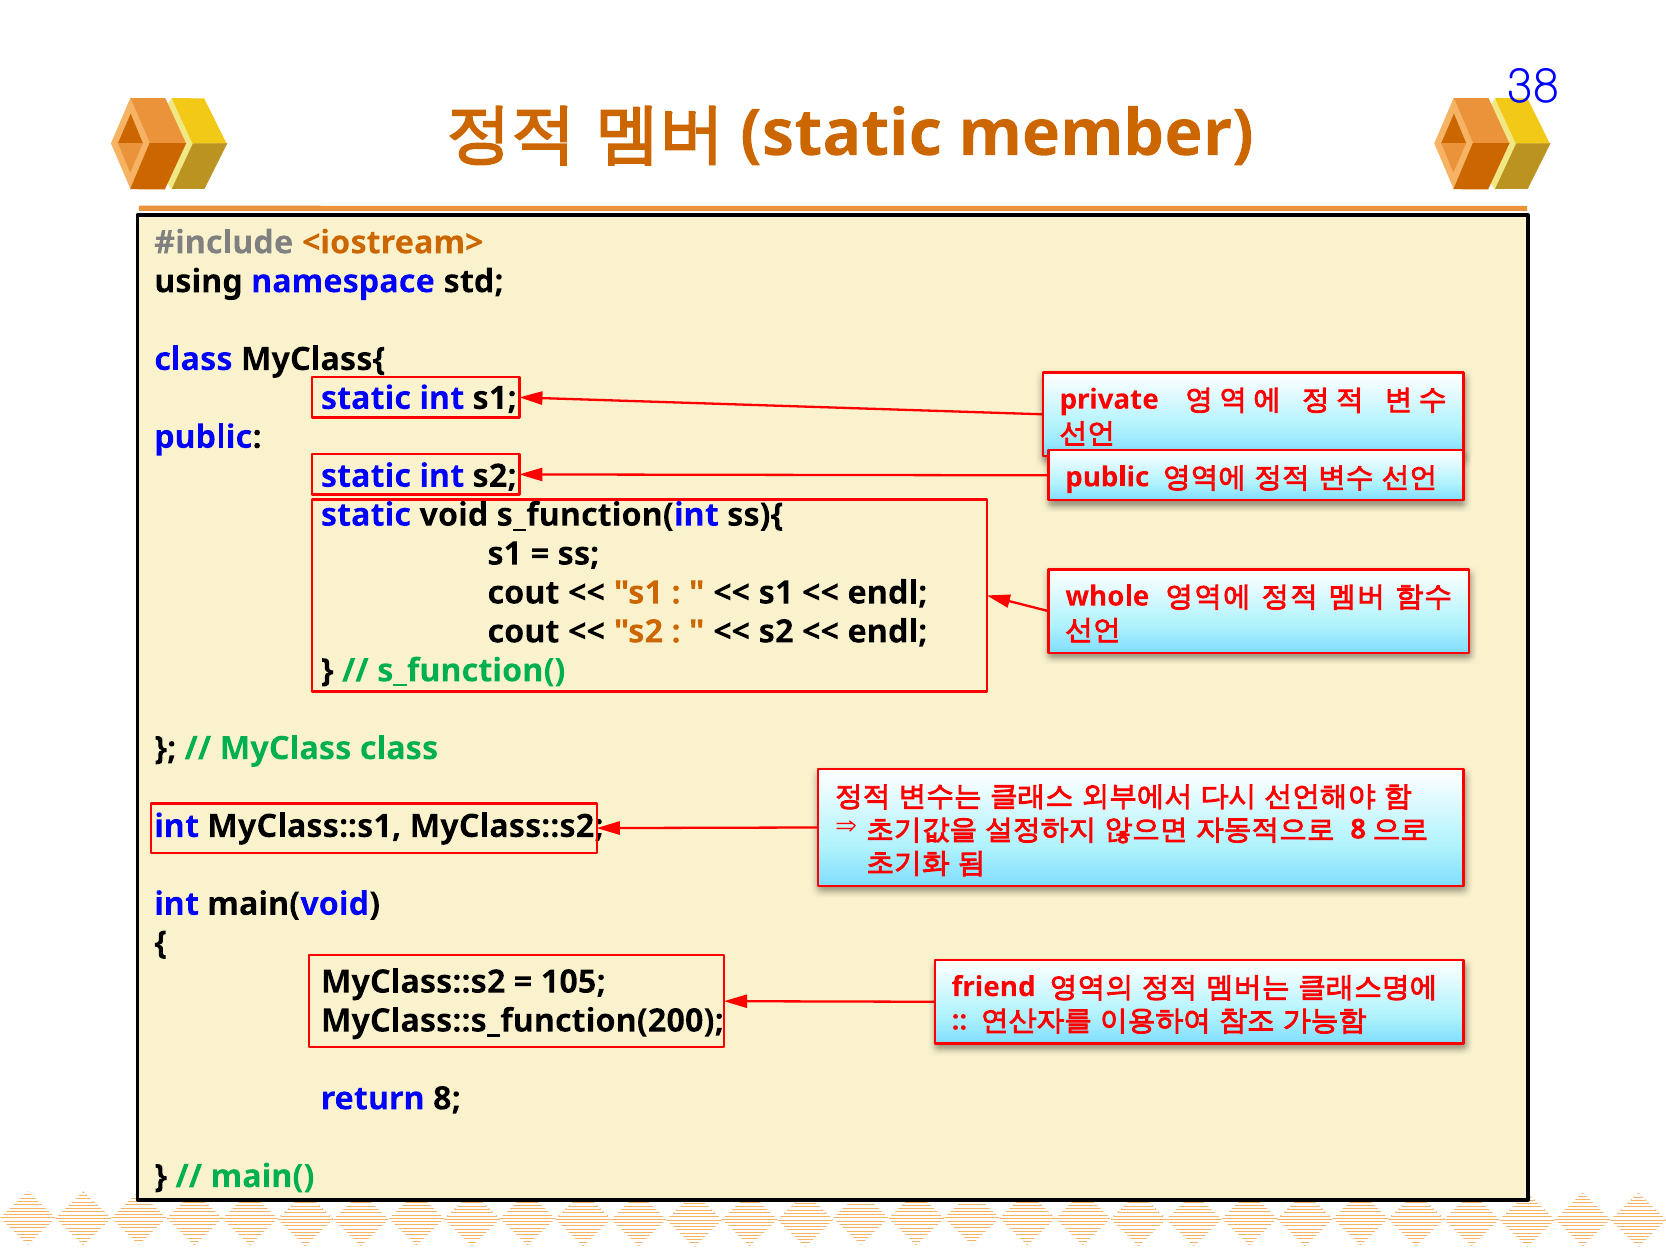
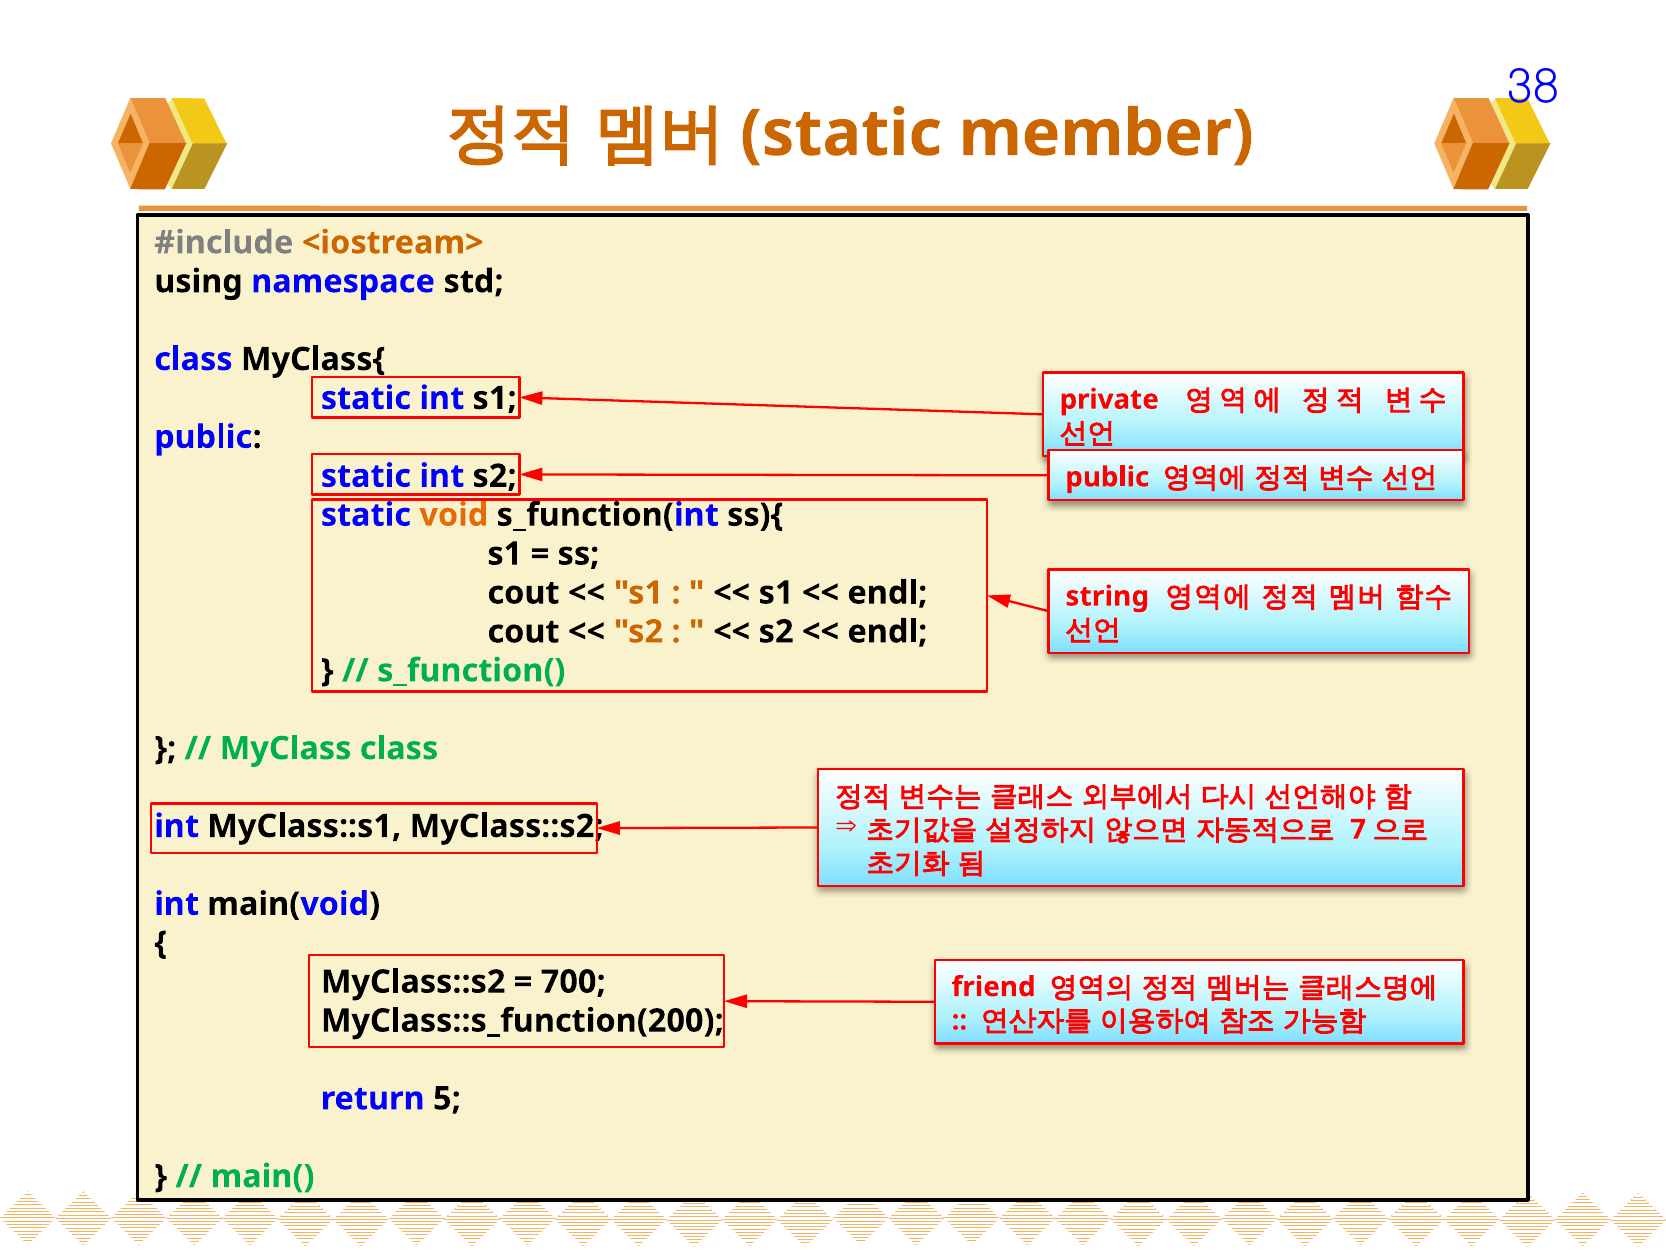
void colour: black -> orange
whole: whole -> string
8 at (1358, 829): 8 -> 7
105: 105 -> 700
return 8: 8 -> 5
